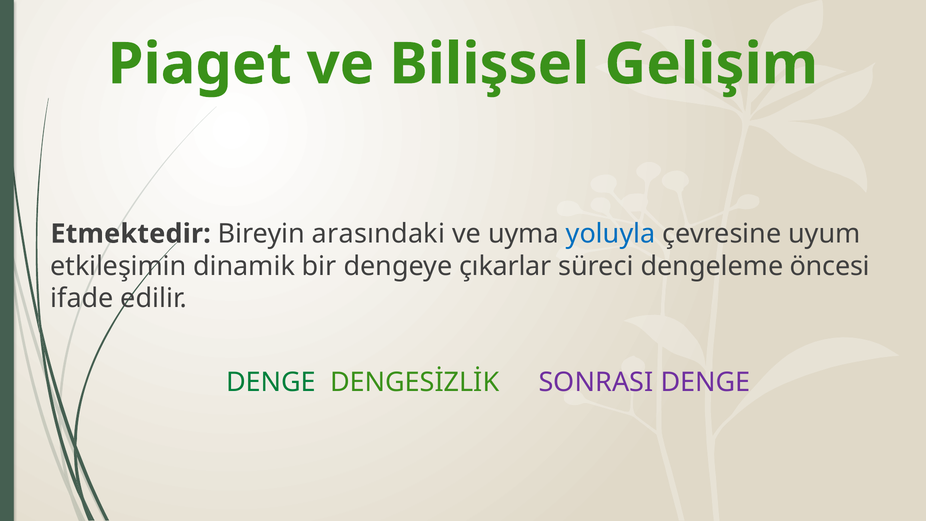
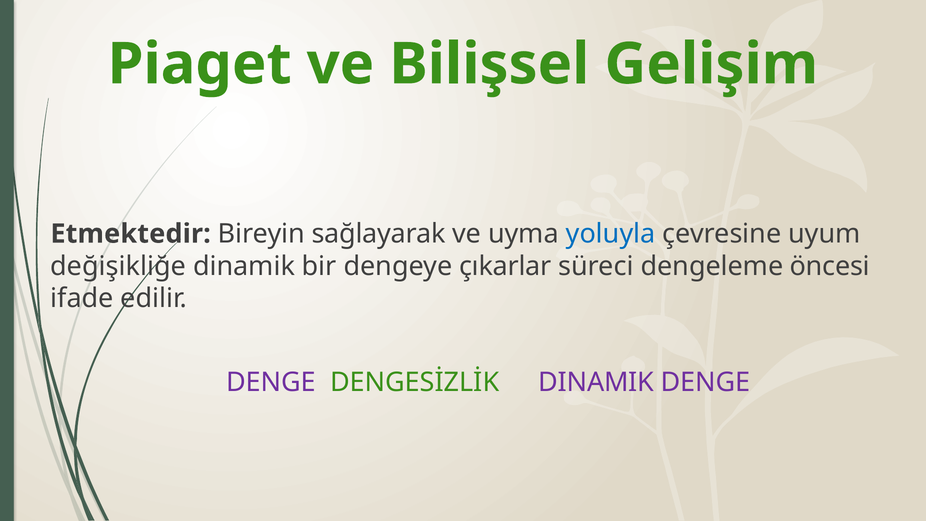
arasındaki: arasındaki -> sağlayarak
etkileşimin: etkileşimin -> değişikliğe
DENGE at (271, 382) colour: green -> purple
DENGESİZLİK SONRASI: SONRASI -> DINAMIK
